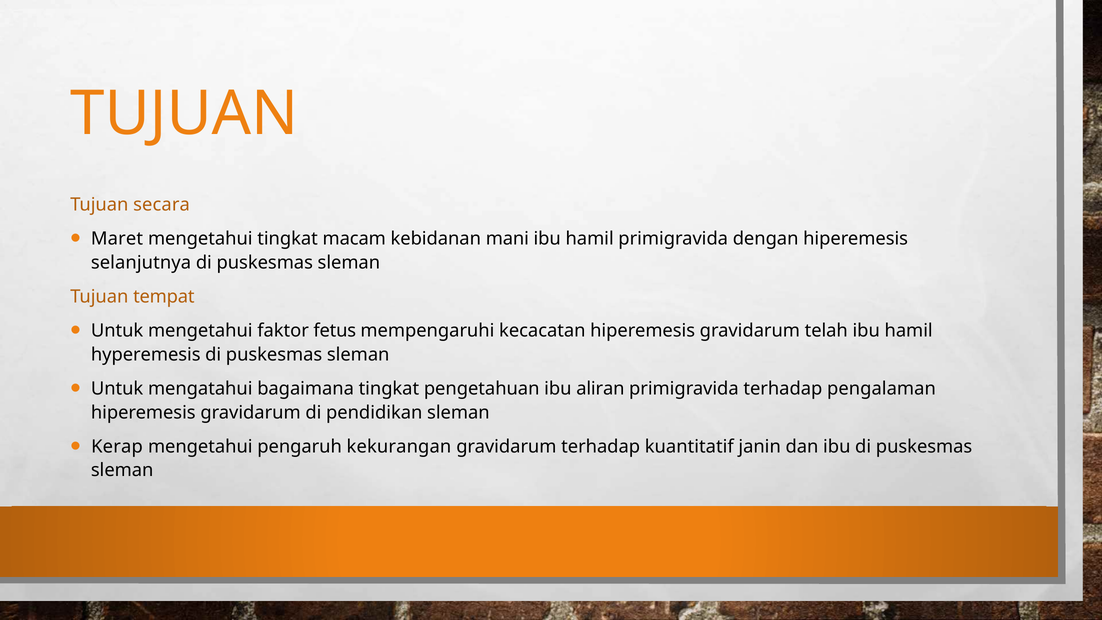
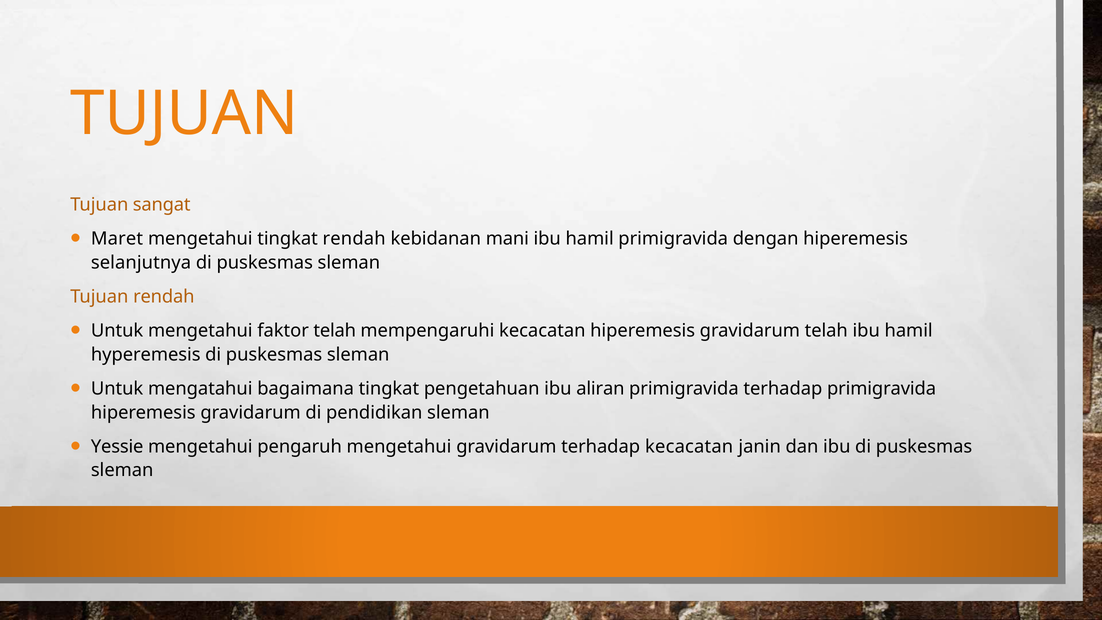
secara: secara -> sangat
tingkat macam: macam -> rendah
Tujuan tempat: tempat -> rendah
faktor fetus: fetus -> telah
terhadap pengalaman: pengalaman -> primigravida
Kerap: Kerap -> Yessie
pengaruh kekurangan: kekurangan -> mengetahui
terhadap kuantitatif: kuantitatif -> kecacatan
